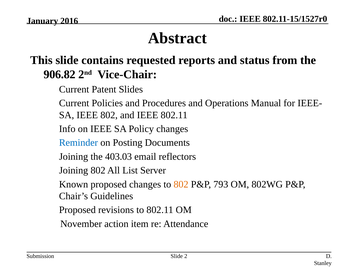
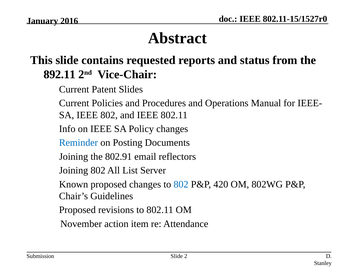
906.82: 906.82 -> 892.11
403.03: 403.03 -> 802.91
802 at (181, 184) colour: orange -> blue
793: 793 -> 420
